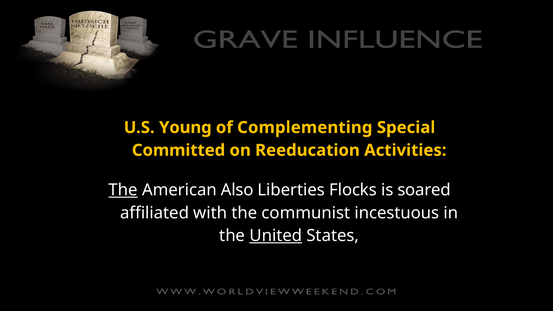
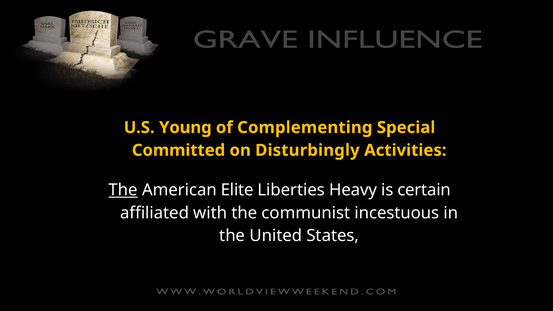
Reeducation: Reeducation -> Disturbingly
Also: Also -> Elite
Flocks: Flocks -> Heavy
soared: soared -> certain
United underline: present -> none
